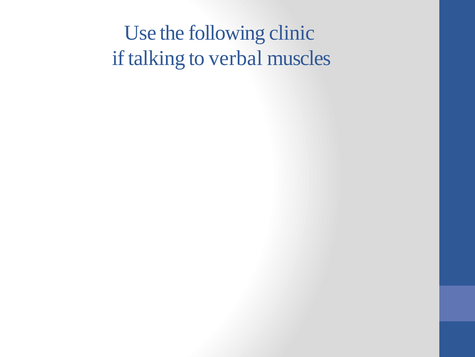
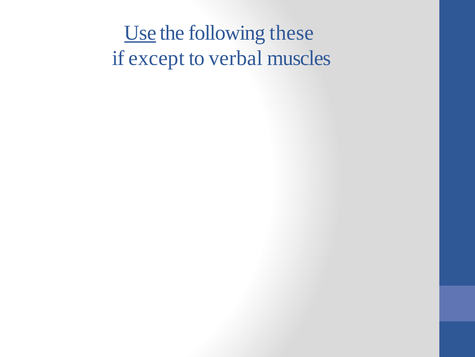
Use underline: none -> present
clinic: clinic -> these
talking: talking -> except
